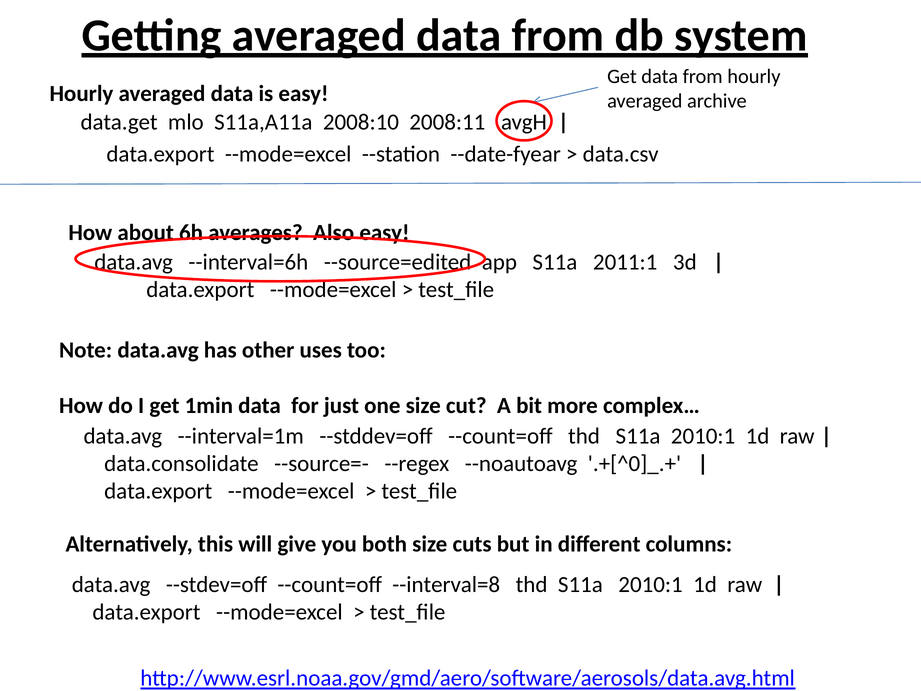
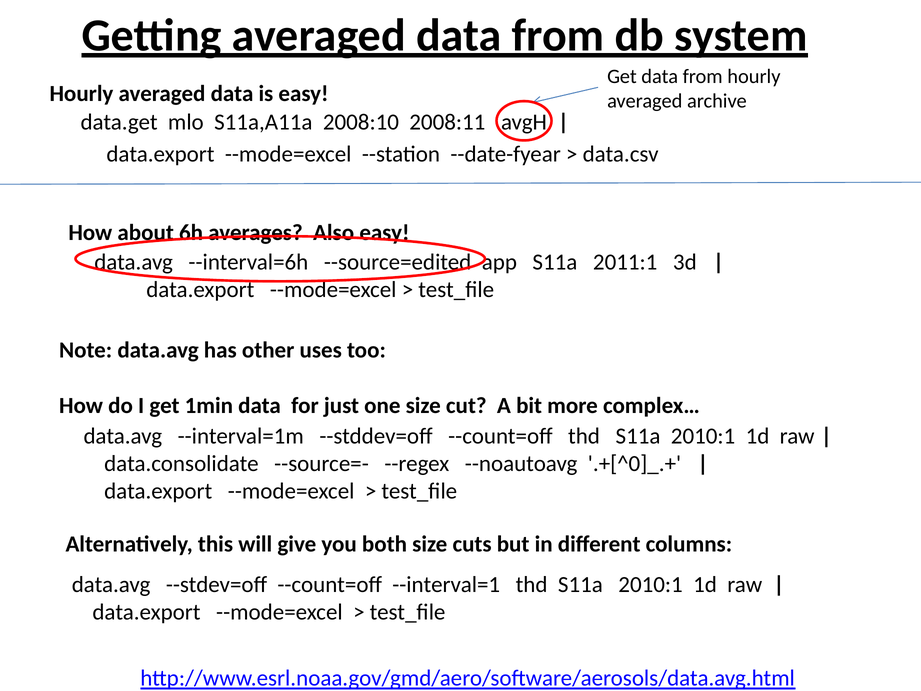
--interval=8: --interval=8 -> --interval=1
